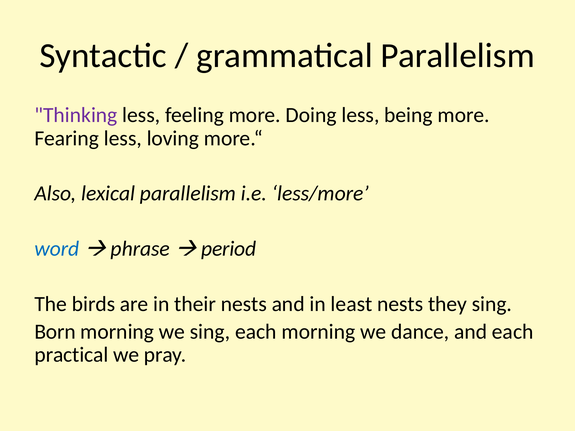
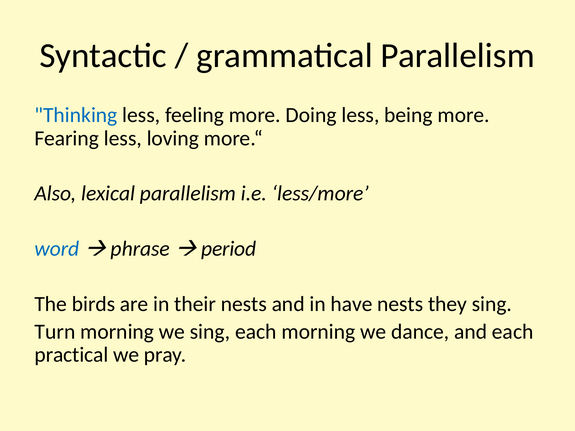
Thinking colour: purple -> blue
least: least -> have
Born: Born -> Turn
